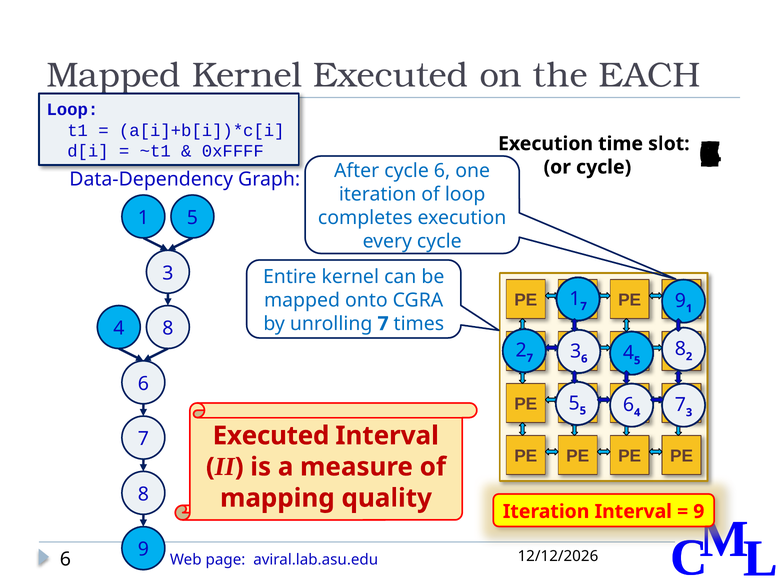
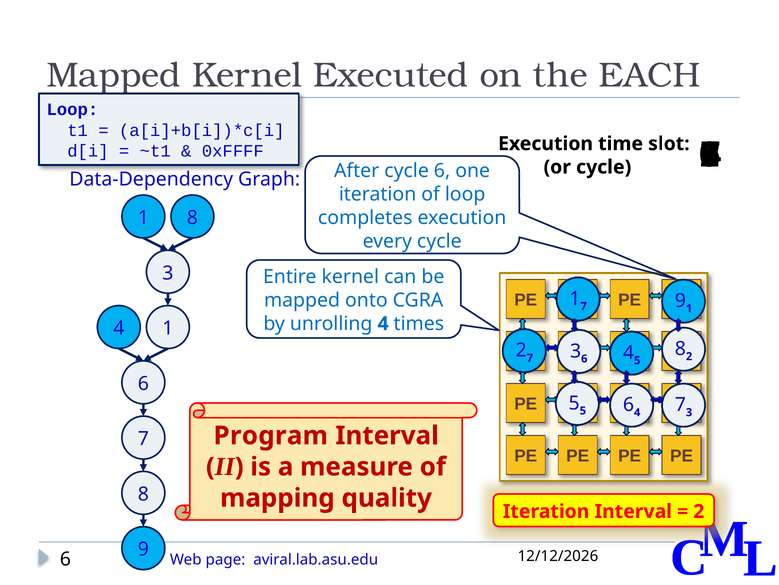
5 at (192, 218): 5 -> 8
unrolling 7: 7 -> 4
8 at (168, 328): 8 -> 1
Executed at (271, 435): Executed -> Program
9 at (699, 511): 9 -> 2
